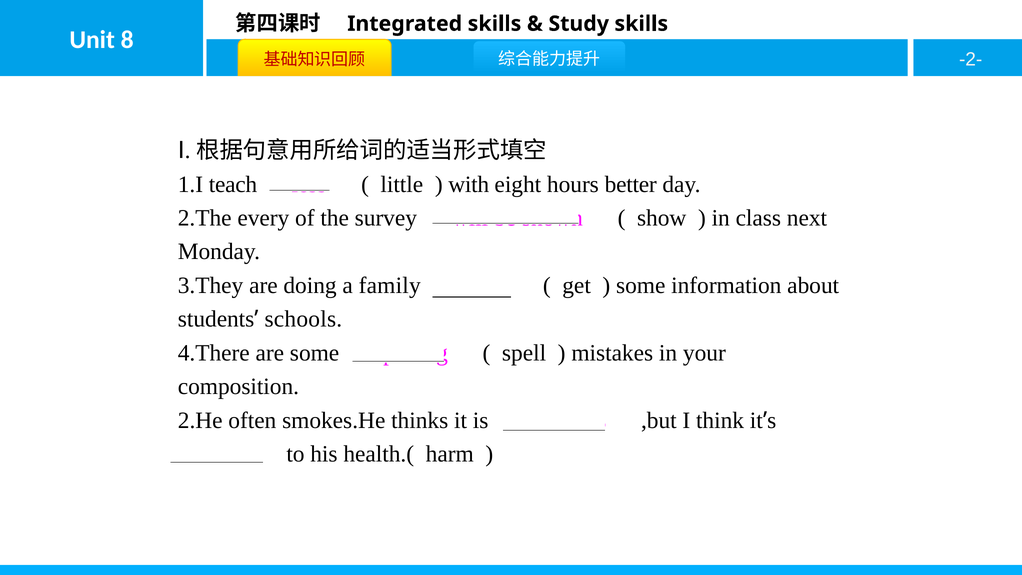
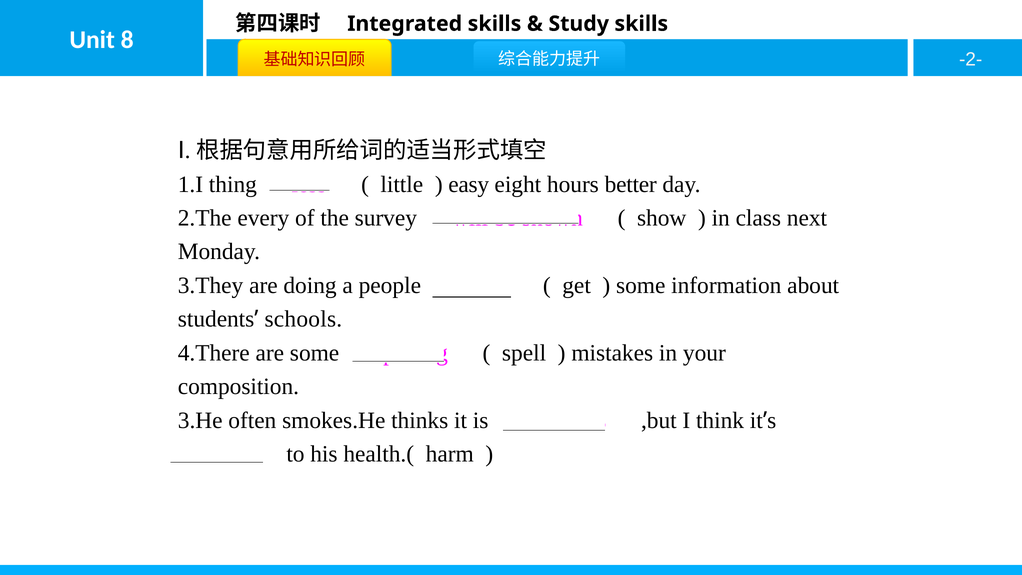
teach: teach -> thing
with: with -> easy
family: family -> people
2.He: 2.He -> 3.He
